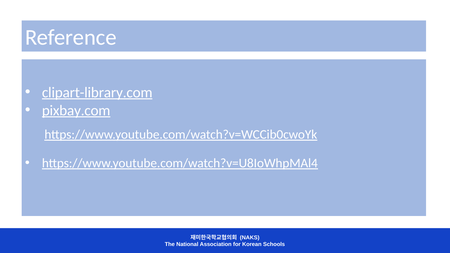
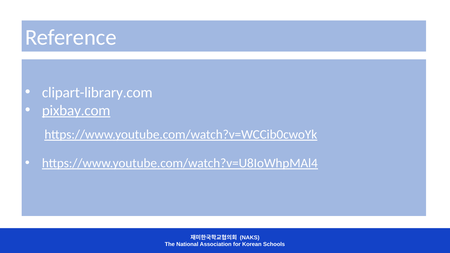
clipart-library.com underline: present -> none
